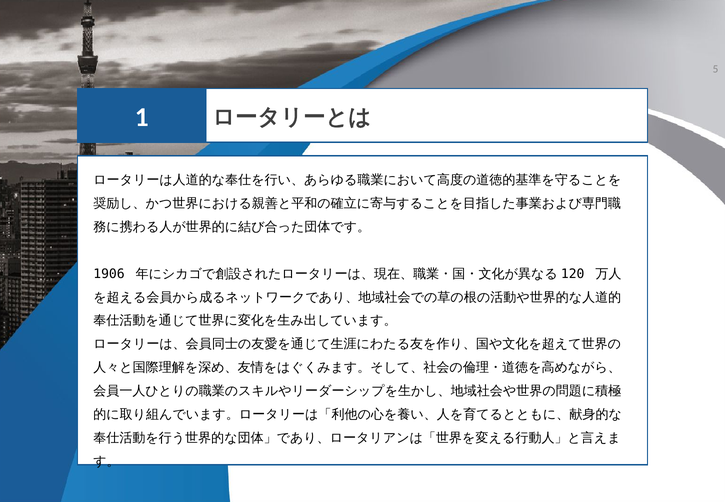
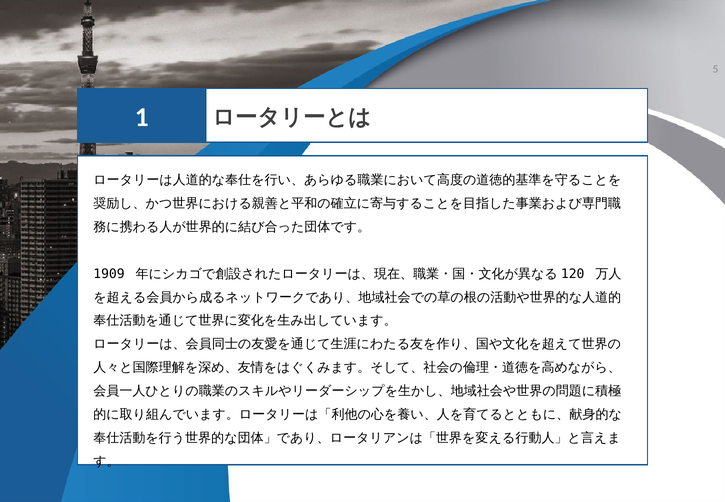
1906: 1906 -> 1909
